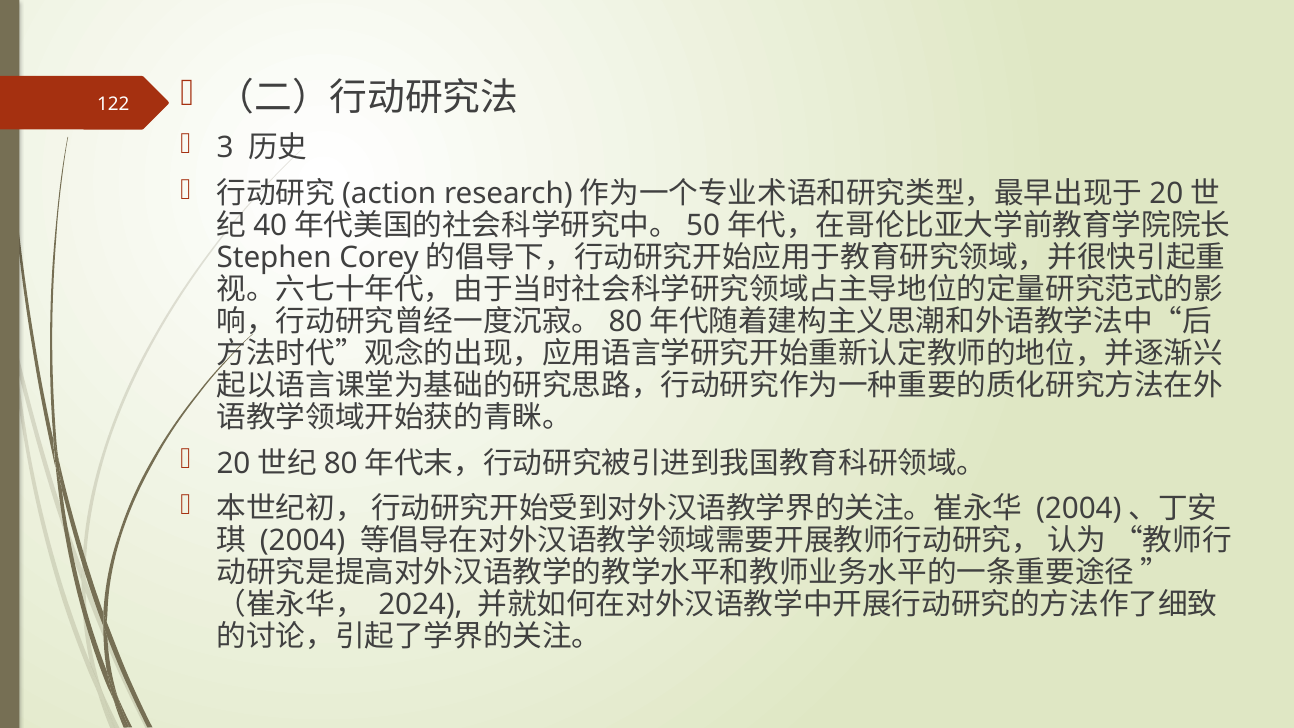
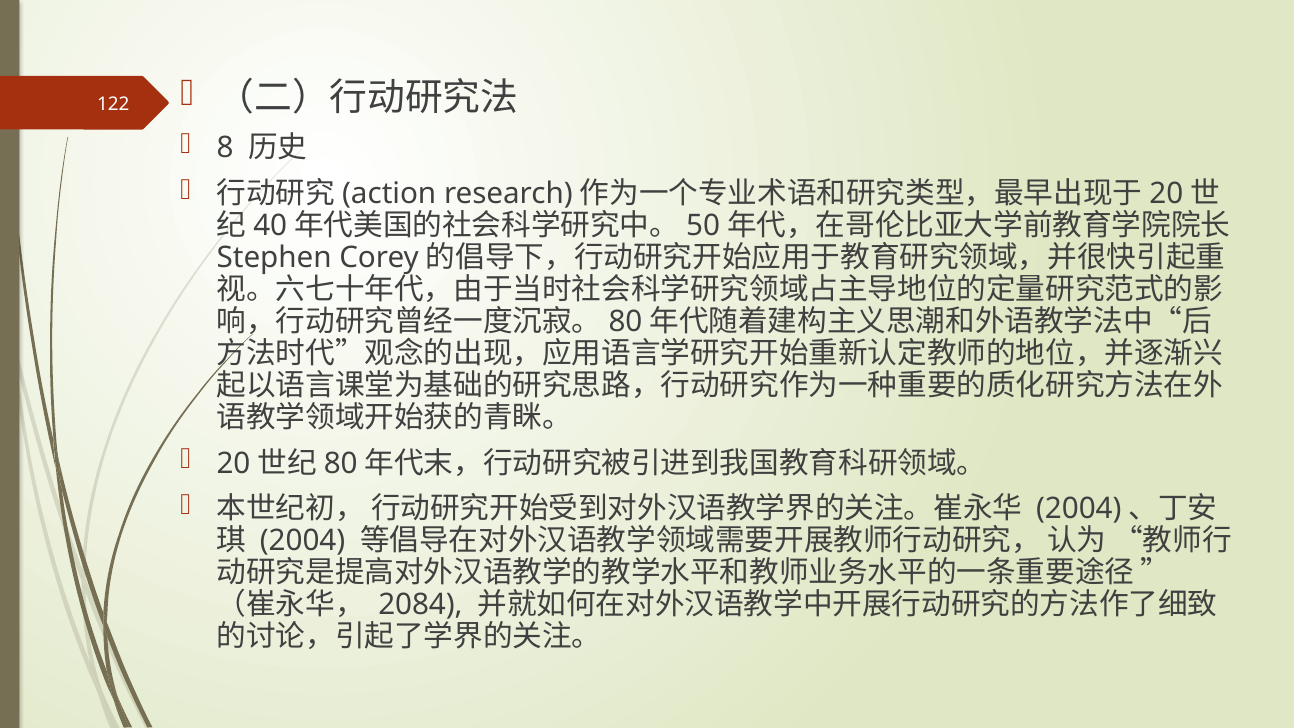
3: 3 -> 8
2024: 2024 -> 2084
